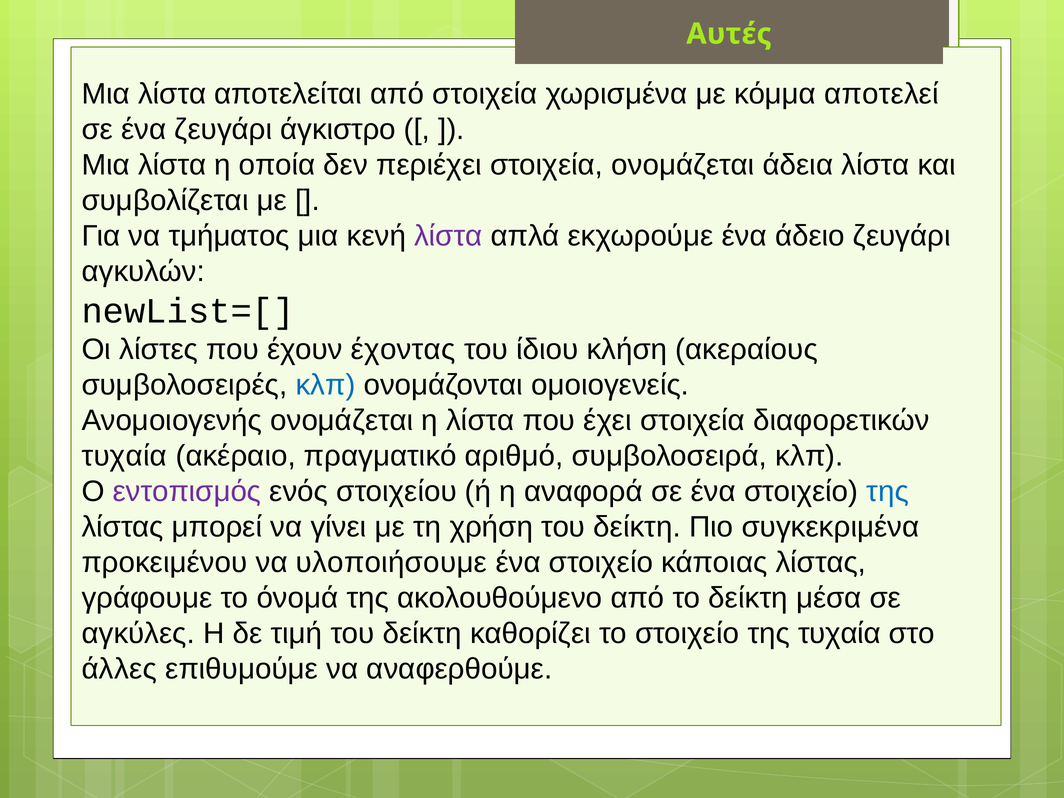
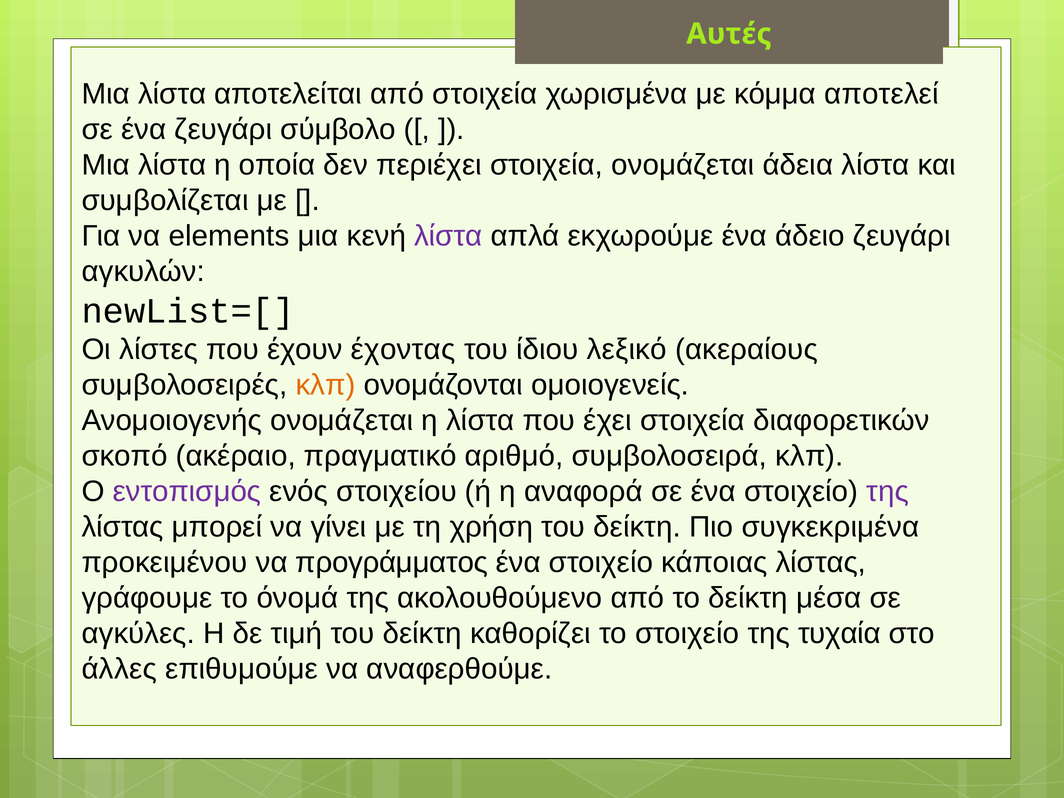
άγκιστρο: άγκιστρο -> σύμβολο
τμήματος: τμήματος -> elements
κλήση: κλήση -> λεξικό
κλπ at (325, 385) colour: blue -> orange
τυχαία at (124, 456): τυχαία -> σκοπό
της at (888, 492) colour: blue -> purple
υλοποιήσουμε: υλοποιήσουμε -> προγράμματος
